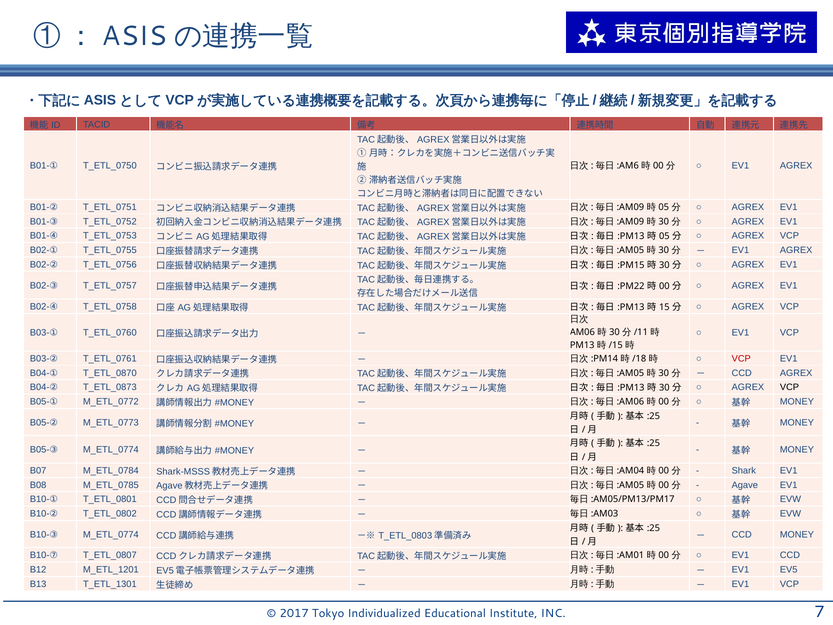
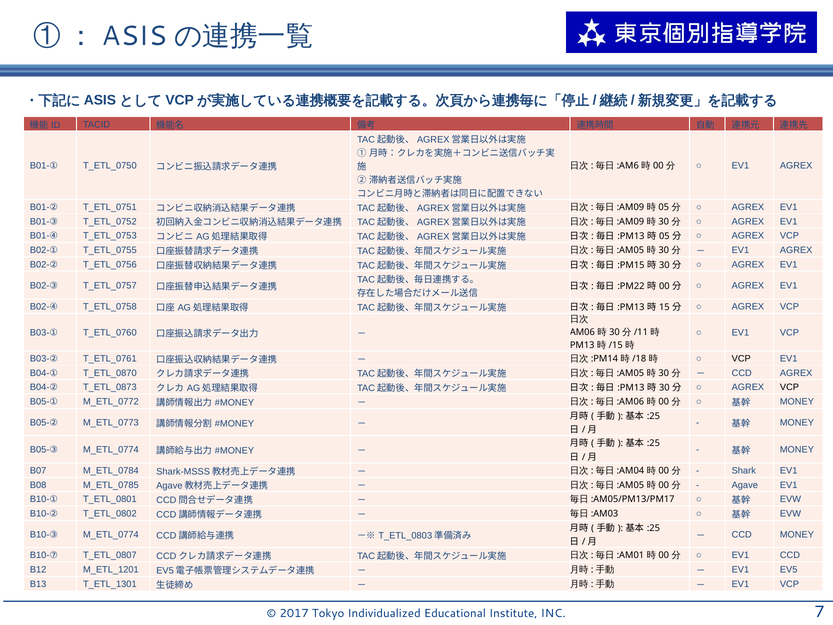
VCP at (741, 359) colour: red -> black
